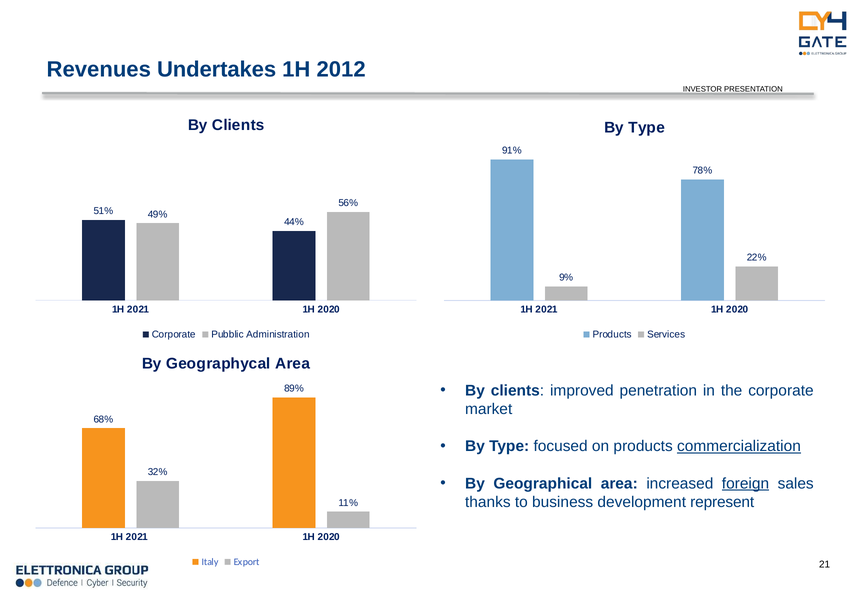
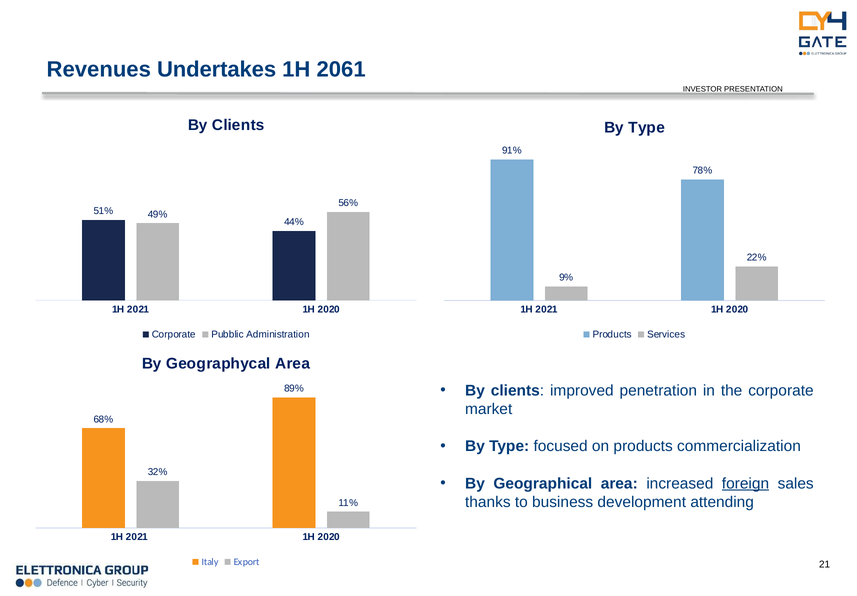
2012: 2012 -> 2061
commercialization underline: present -> none
represent: represent -> attending
